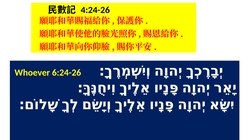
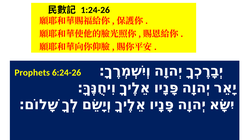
4:24-26: 4:24-26 -> 1:24-26
Whoever: Whoever -> Prophets
